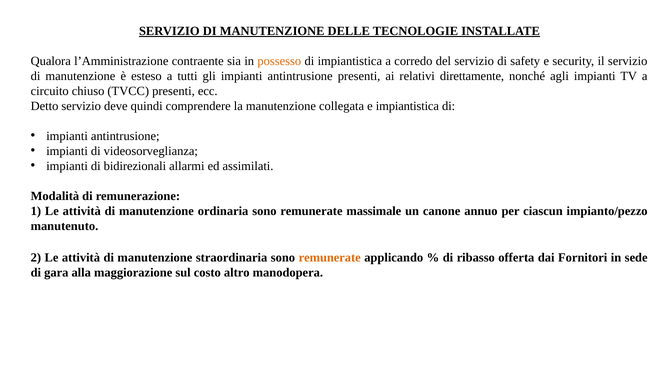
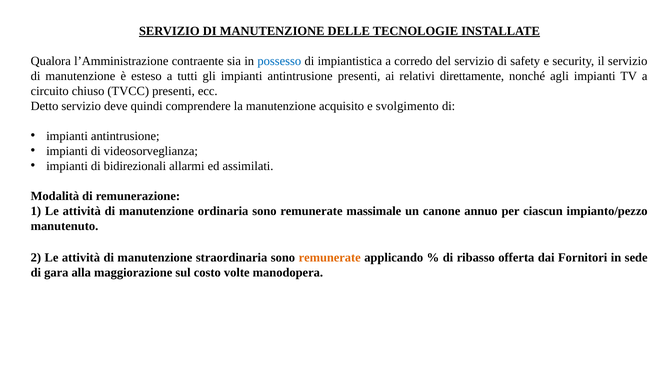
possesso colour: orange -> blue
collegata: collegata -> acquisito
e impiantistica: impiantistica -> svolgimento
altro: altro -> volte
